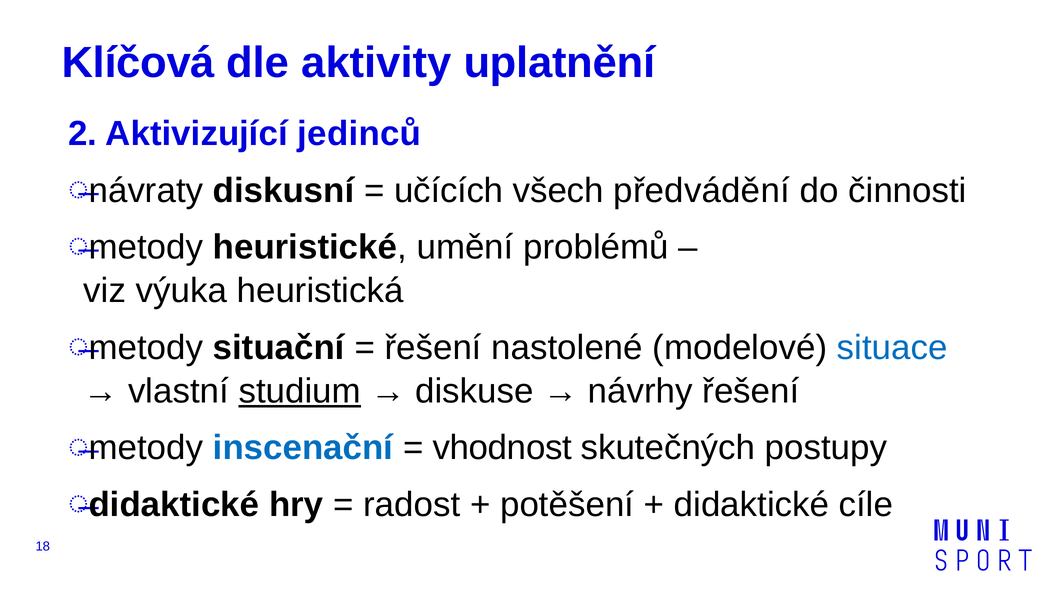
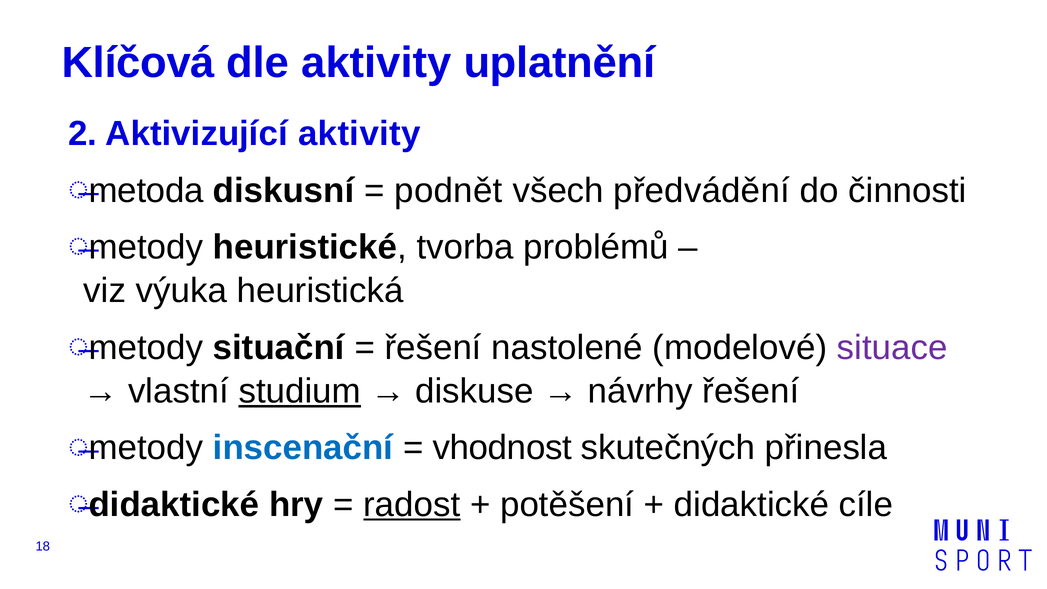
Aktivizující jedinců: jedinců -> aktivity
návraty: návraty -> metoda
učících: učících -> podnět
umění: umění -> tvorba
situace colour: blue -> purple
postupy: postupy -> přinesla
radost underline: none -> present
